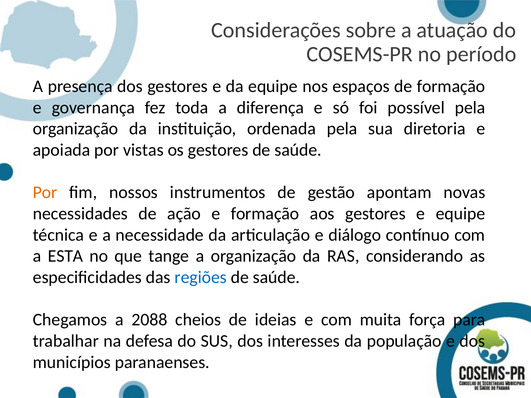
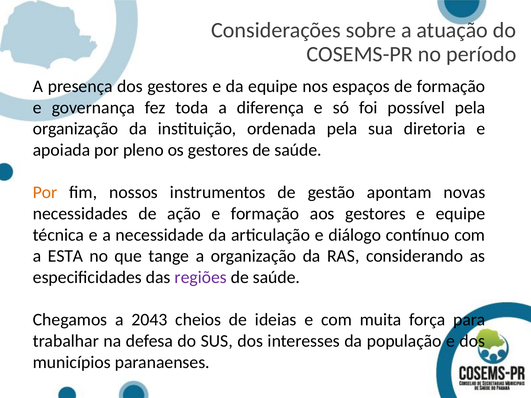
vistas: vistas -> pleno
regiões colour: blue -> purple
2088: 2088 -> 2043
